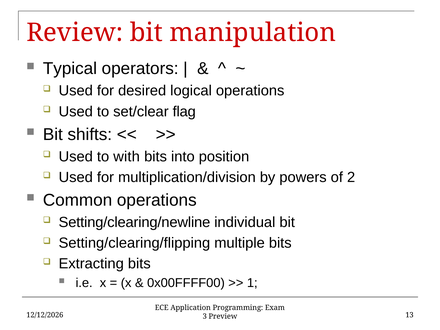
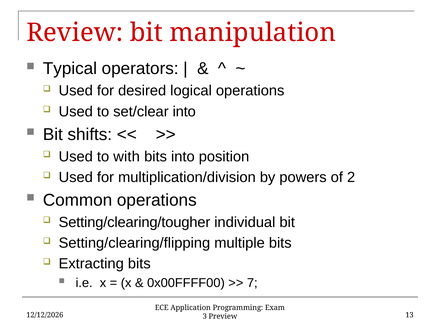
set/clear flag: flag -> into
Setting/clearing/newline: Setting/clearing/newline -> Setting/clearing/tougher
1: 1 -> 7
